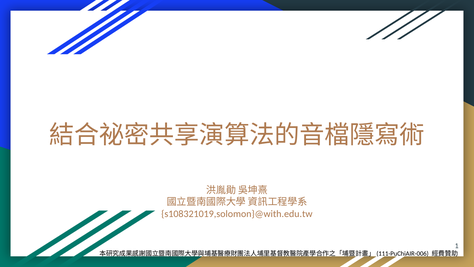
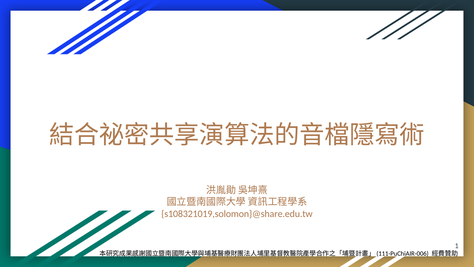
s108321019,solomon}@with.edu.tw: s108321019,solomon}@with.edu.tw -> s108321019,solomon}@share.edu.tw
